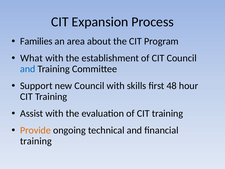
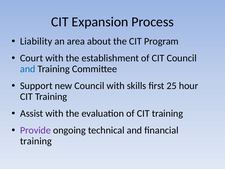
Families: Families -> Liability
What: What -> Court
48: 48 -> 25
Provide colour: orange -> purple
